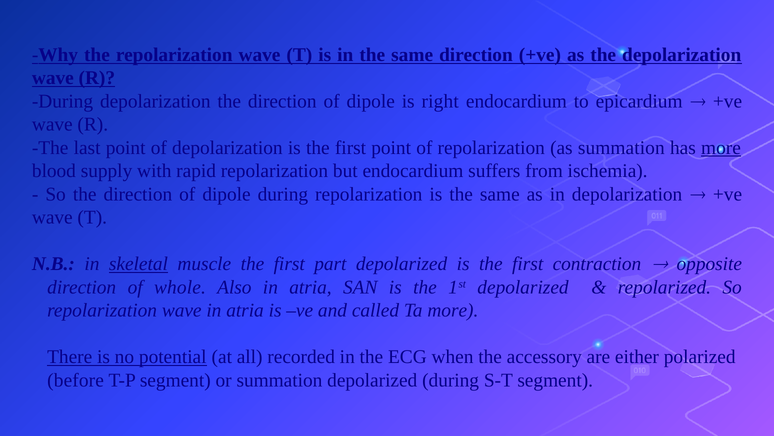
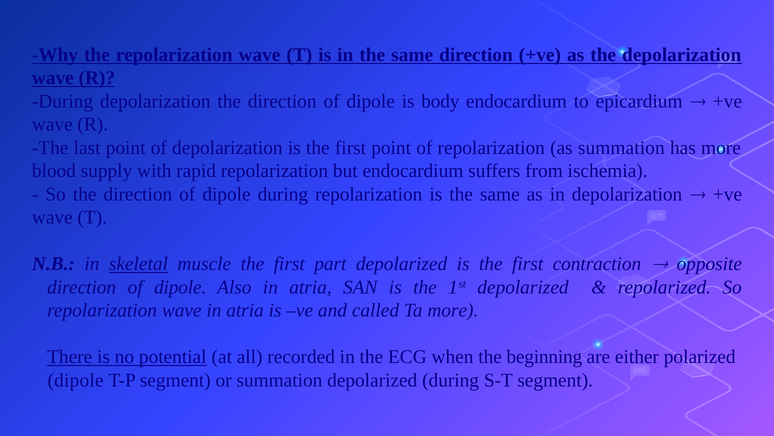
right: right -> body
more at (721, 148) underline: present -> none
whole at (180, 287): whole -> dipole
accessory: accessory -> beginning
before at (76, 380): before -> dipole
